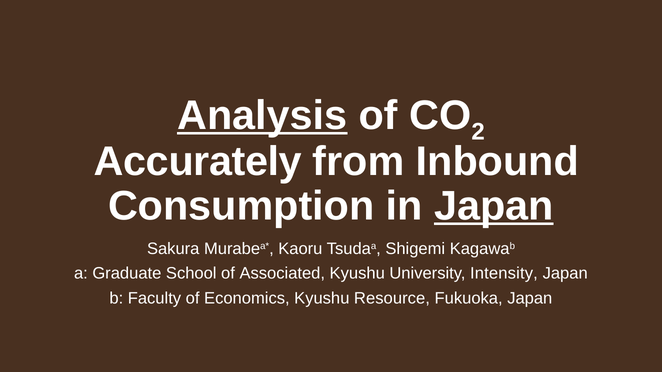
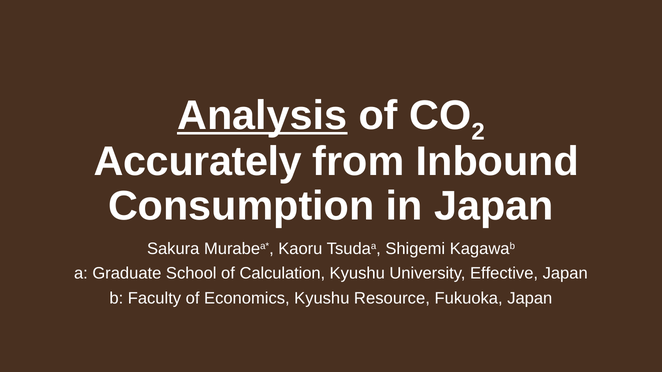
Japan at (494, 206) underline: present -> none
Associated: Associated -> Calculation
Intensity: Intensity -> Effective
